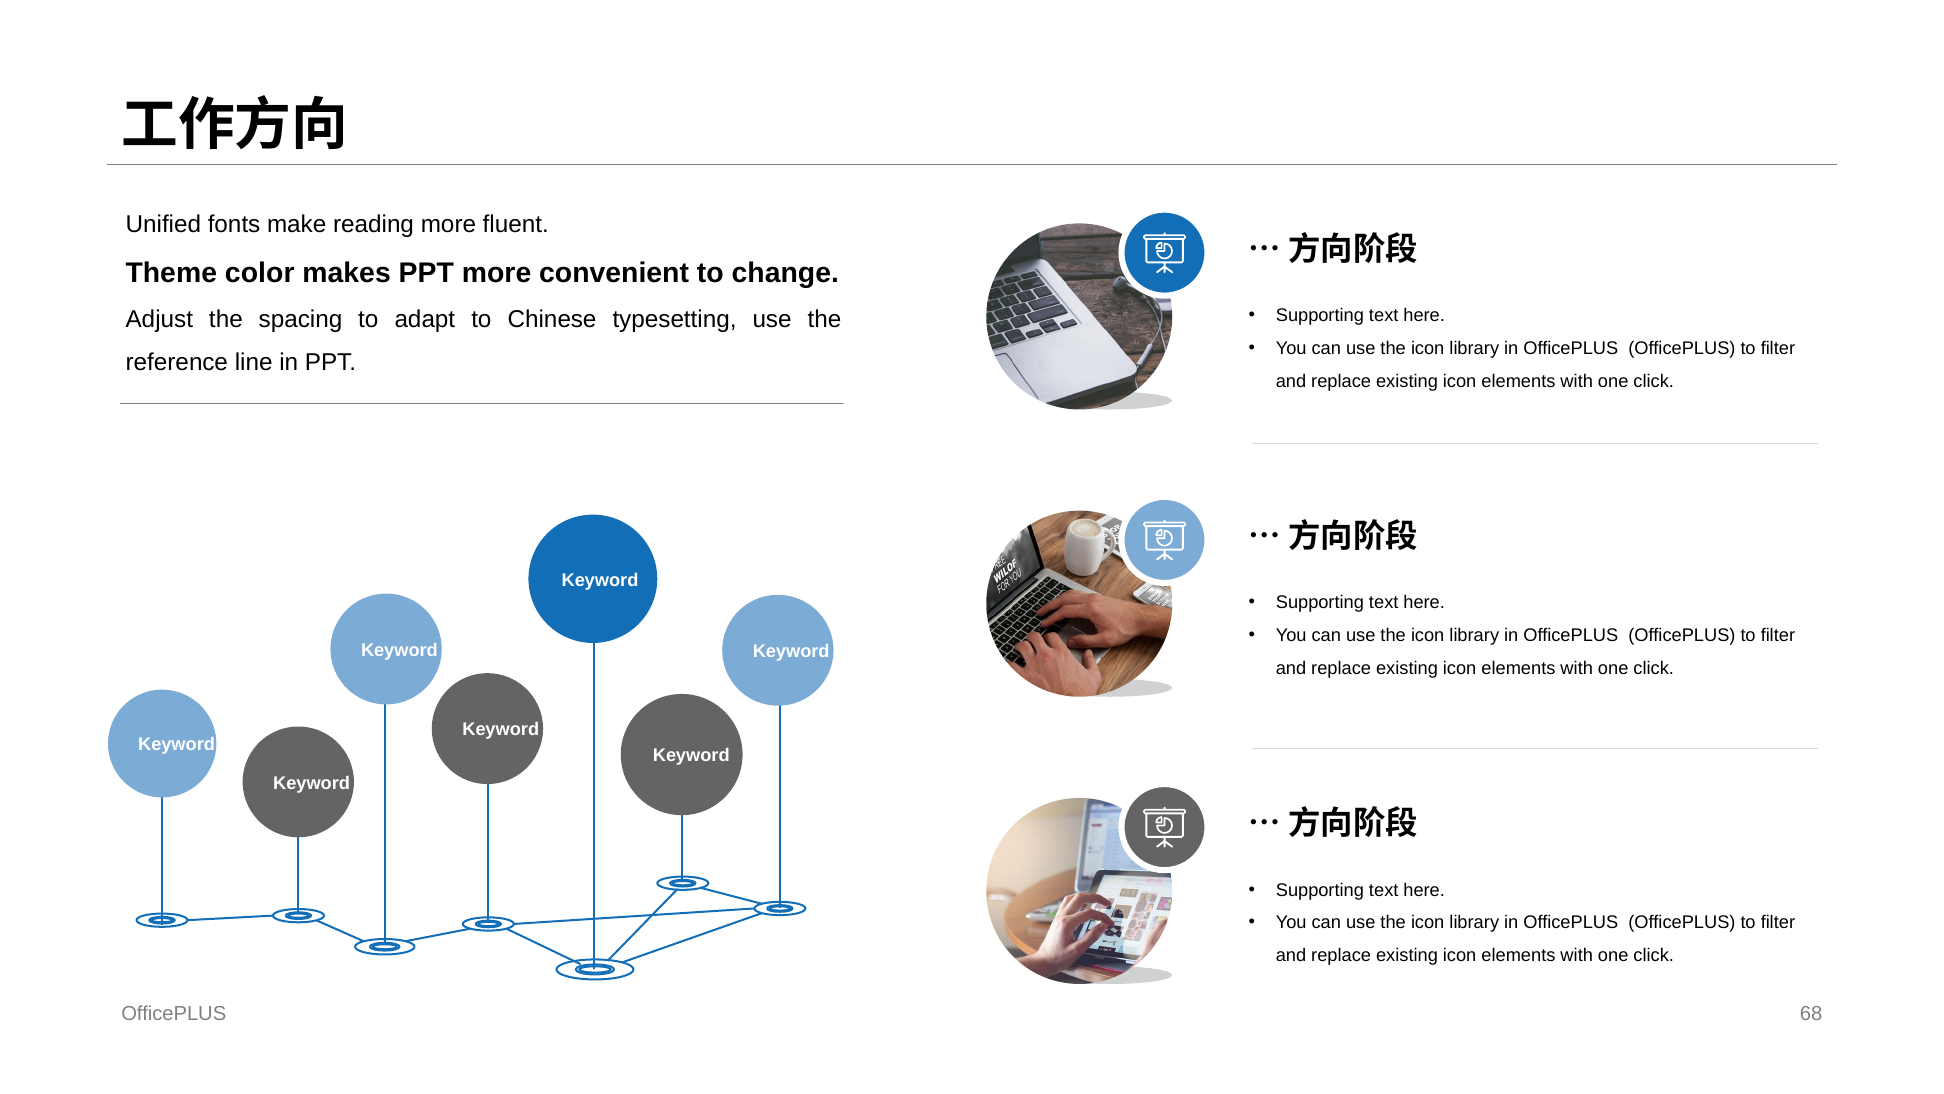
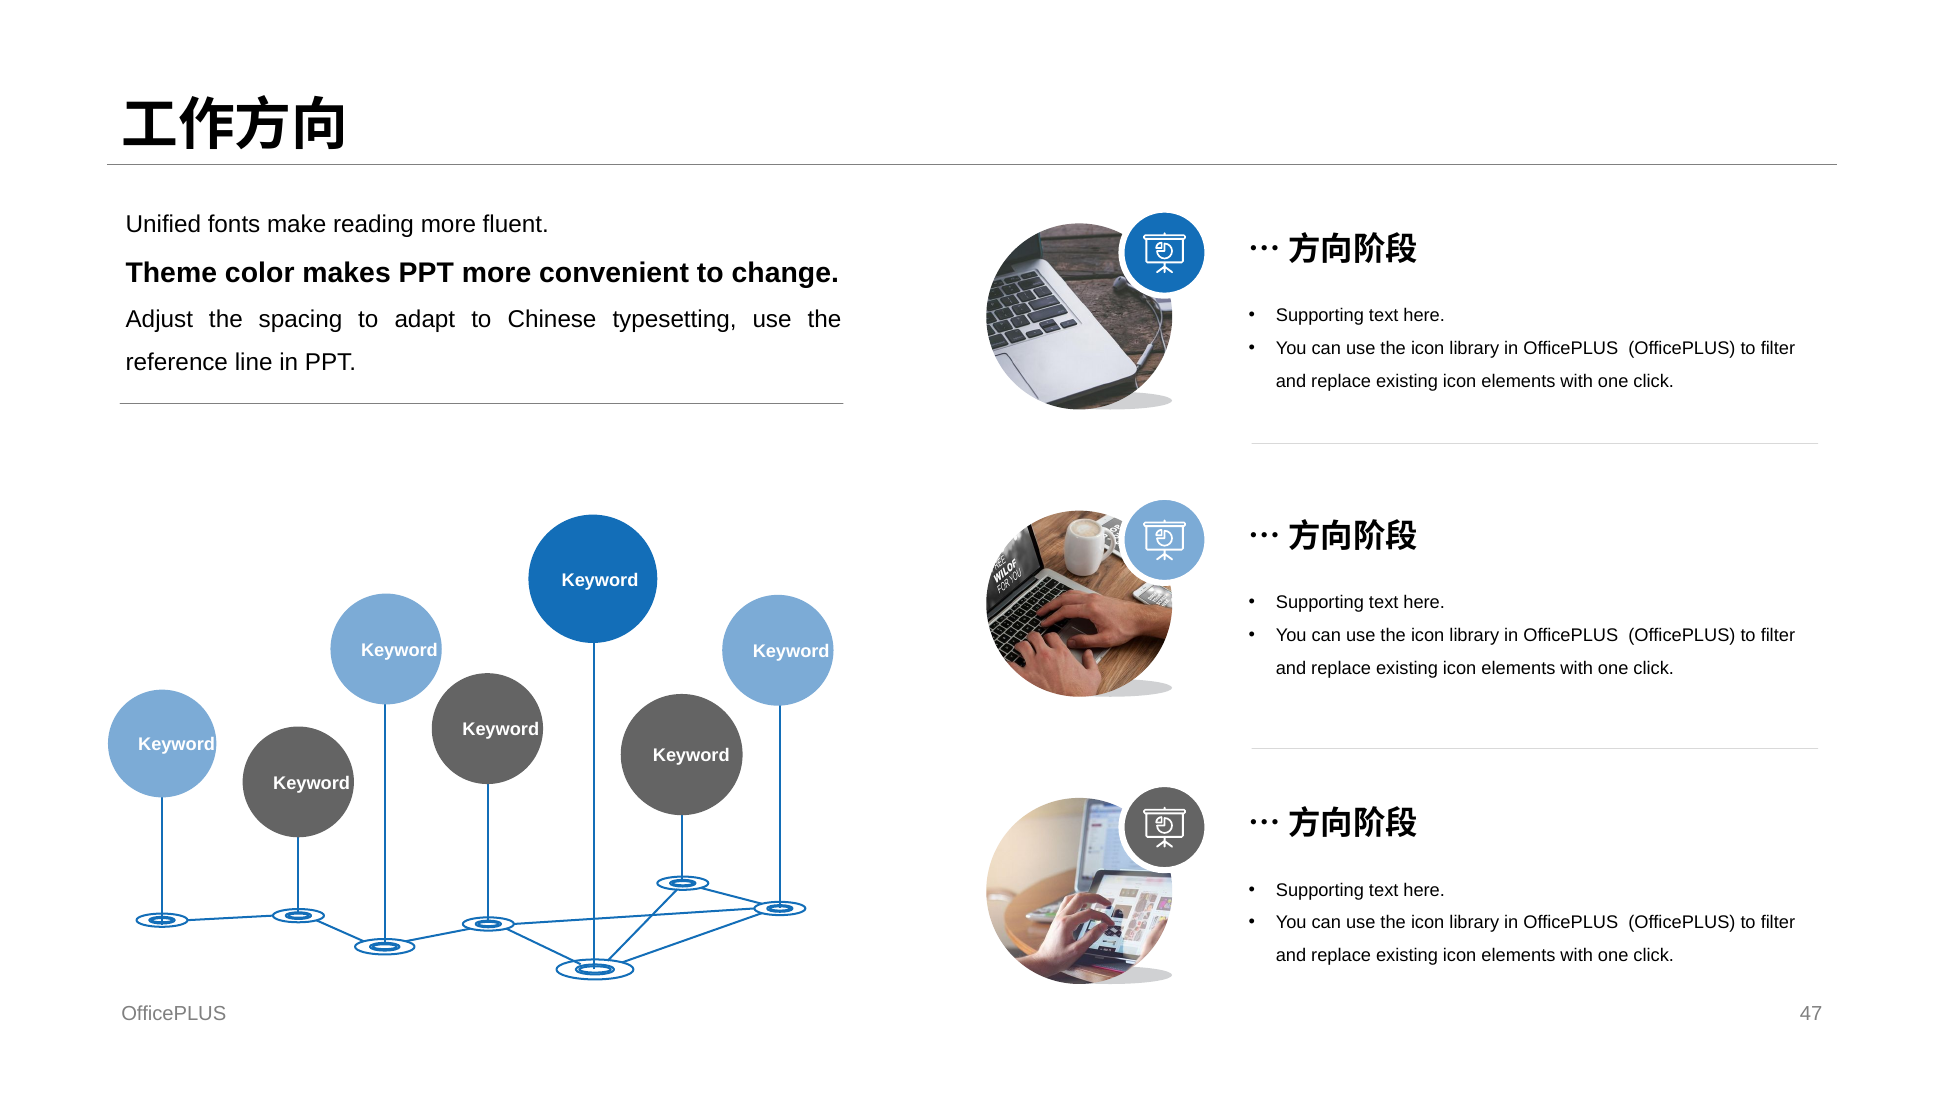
68: 68 -> 47
